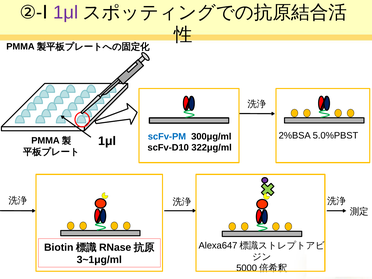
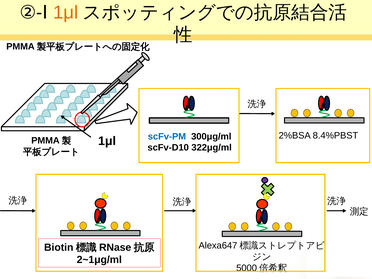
1μl at (66, 12) colour: purple -> orange
5.0%PBST: 5.0%PBST -> 8.4%PBST
3~1μg/ml: 3~1μg/ml -> 2~1μg/ml
